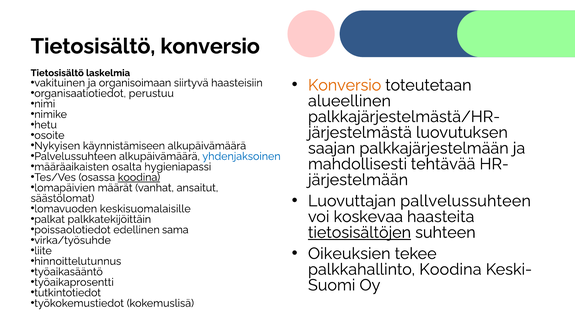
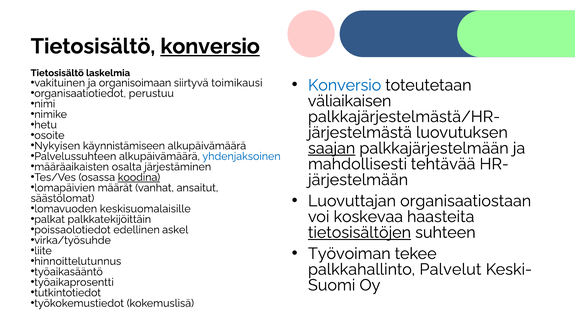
konversio at (210, 46) underline: none -> present
Konversio at (345, 85) colour: orange -> blue
haasteisiin: haasteisiin -> toimikausi
alueellinen: alueellinen -> väliaikaisen
saajan underline: none -> present
hygieniapassi: hygieniapassi -> järjestäminen
pallvelussuhteen: pallvelussuhteen -> organisaatiostaan
sama: sama -> askel
Oikeuksien: Oikeuksien -> Työvoiman
palkkahallinto Koodina: Koodina -> Palvelut
